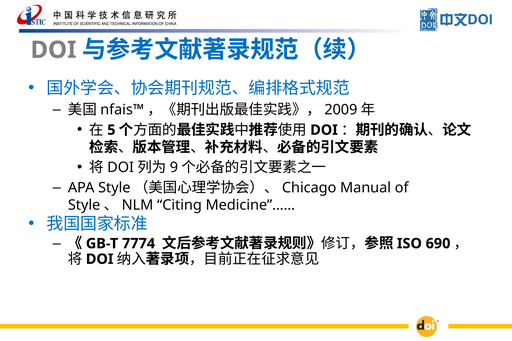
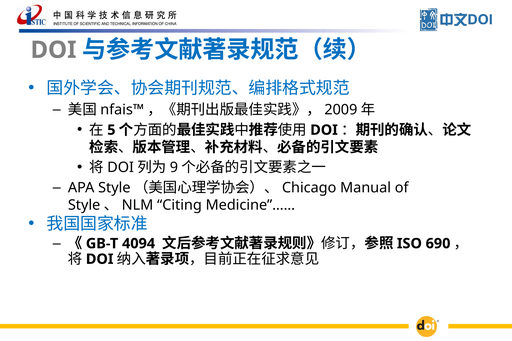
7774: 7774 -> 4094
